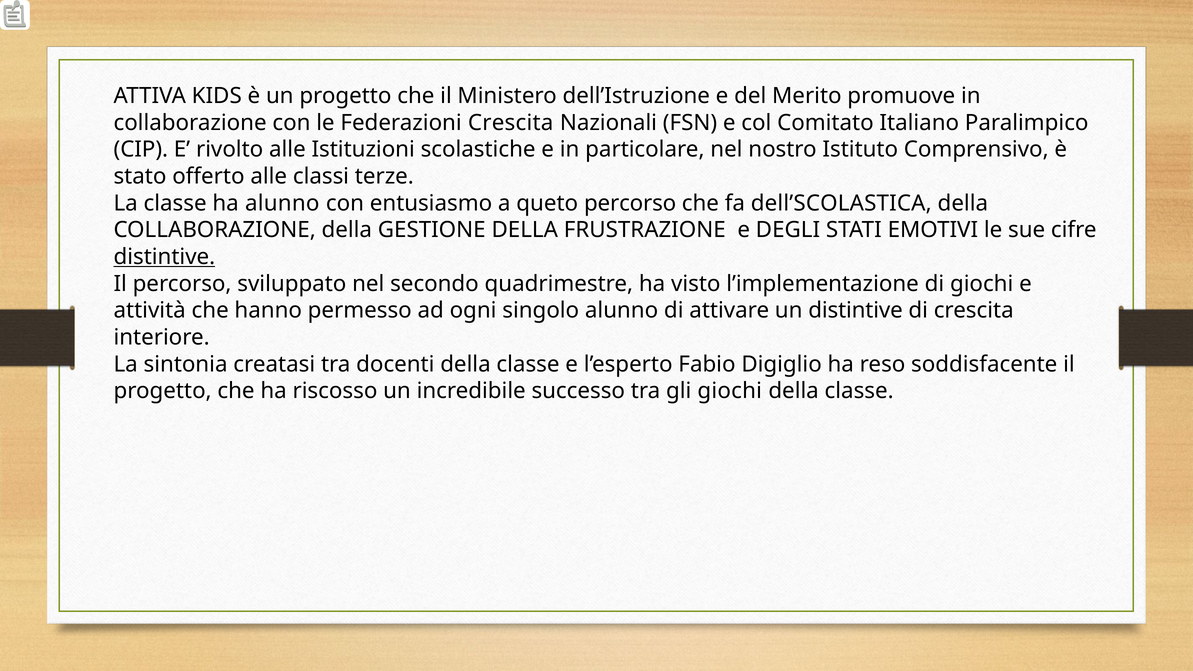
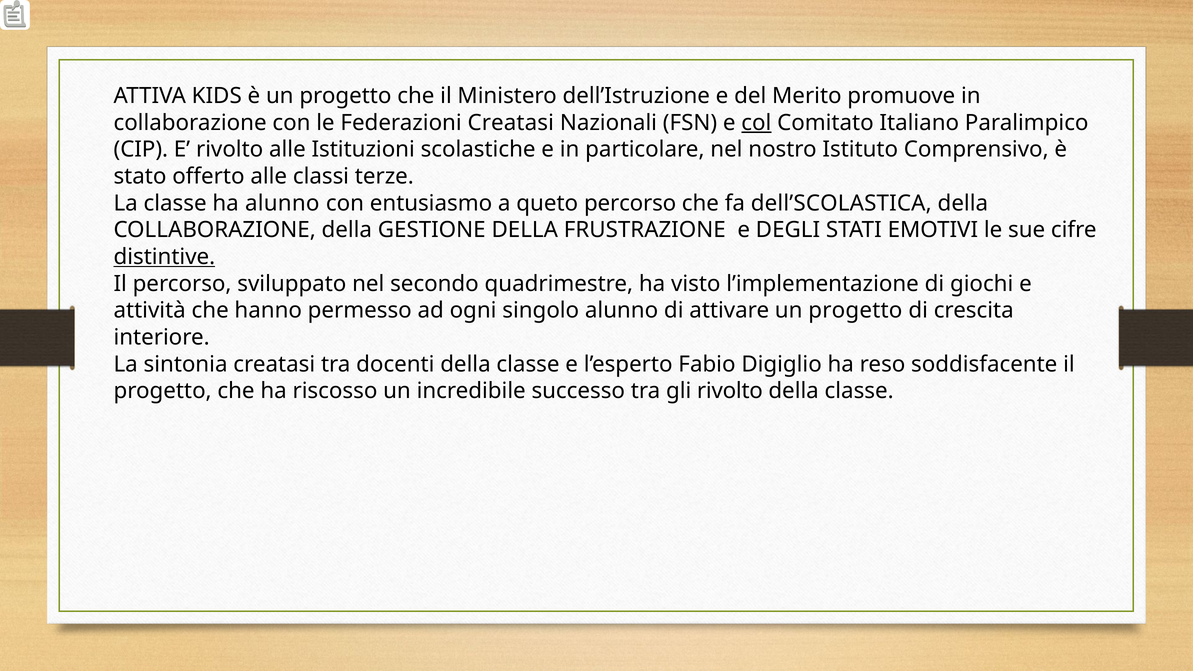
Federazioni Crescita: Crescita -> Creatasi
col underline: none -> present
attivare un distintive: distintive -> progetto
gli giochi: giochi -> rivolto
